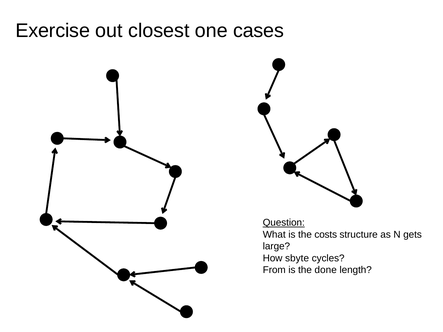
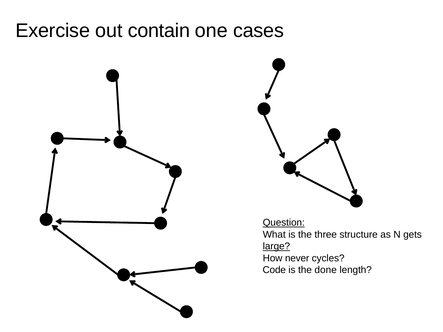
closest: closest -> contain
costs: costs -> three
large underline: none -> present
sbyte: sbyte -> never
From: From -> Code
